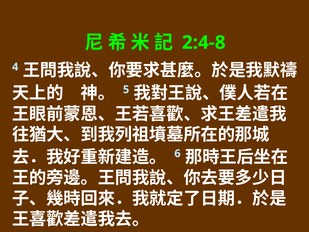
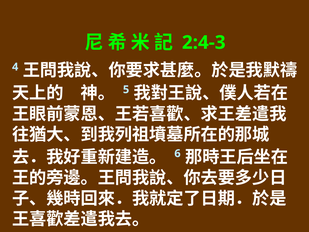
2:4-8: 2:4-8 -> 2:4-3
